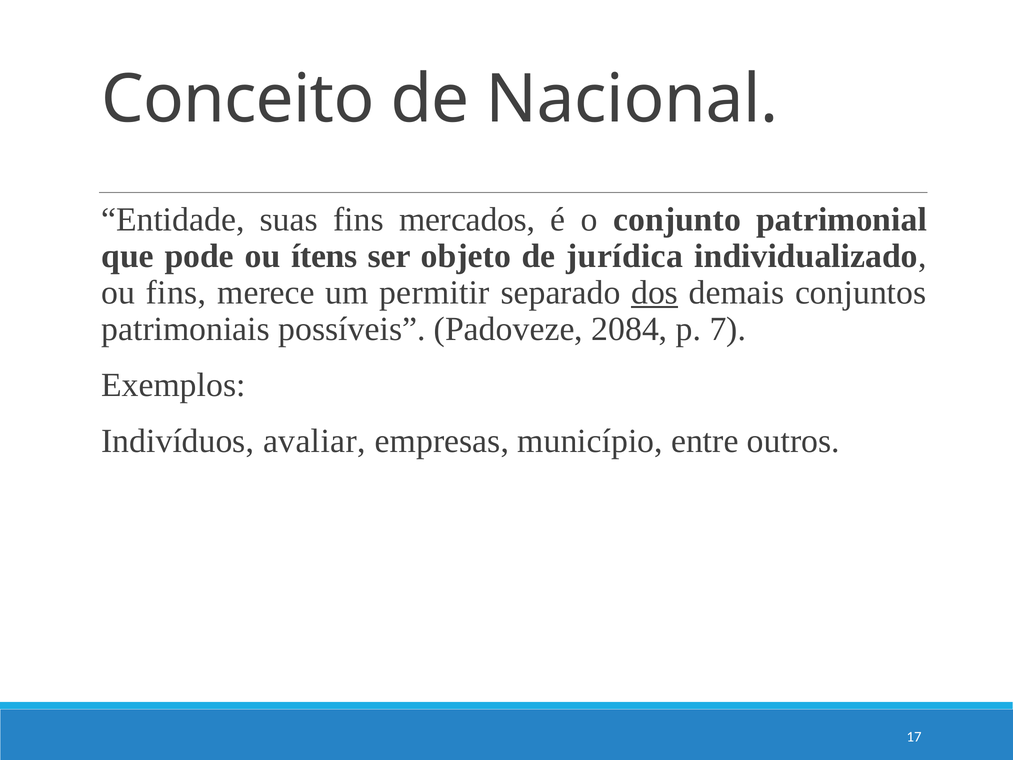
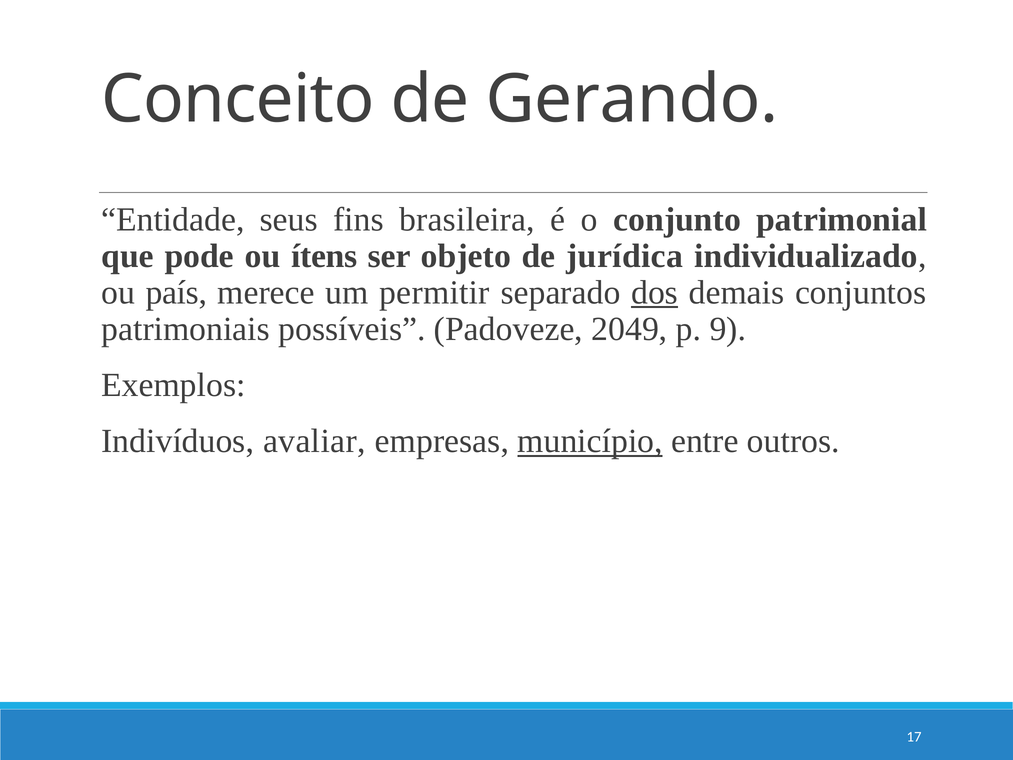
Nacional: Nacional -> Gerando
suas: suas -> seus
mercados: mercados -> brasileira
ou fins: fins -> país
2084: 2084 -> 2049
7: 7 -> 9
município underline: none -> present
